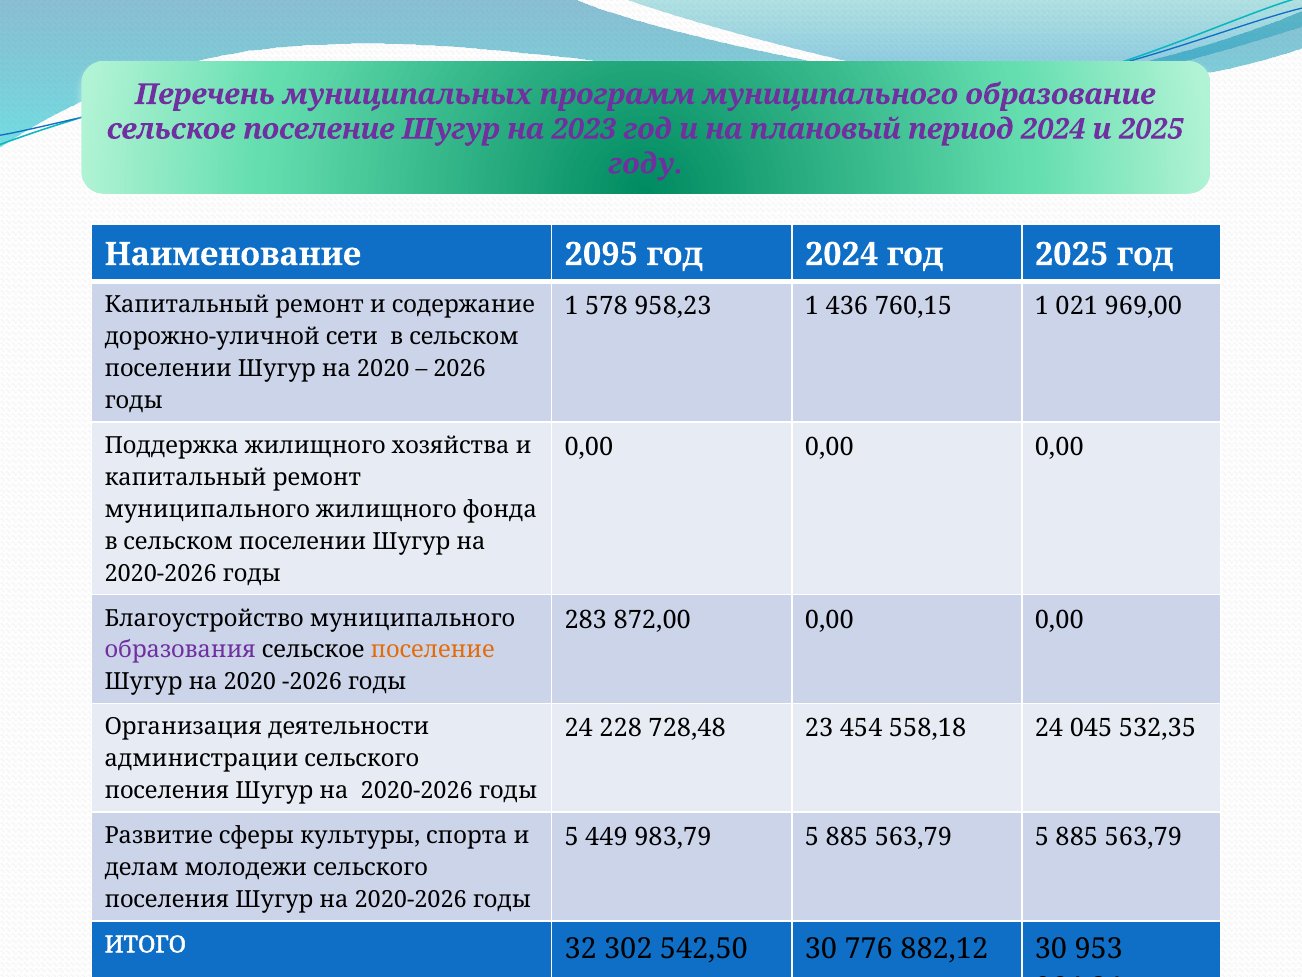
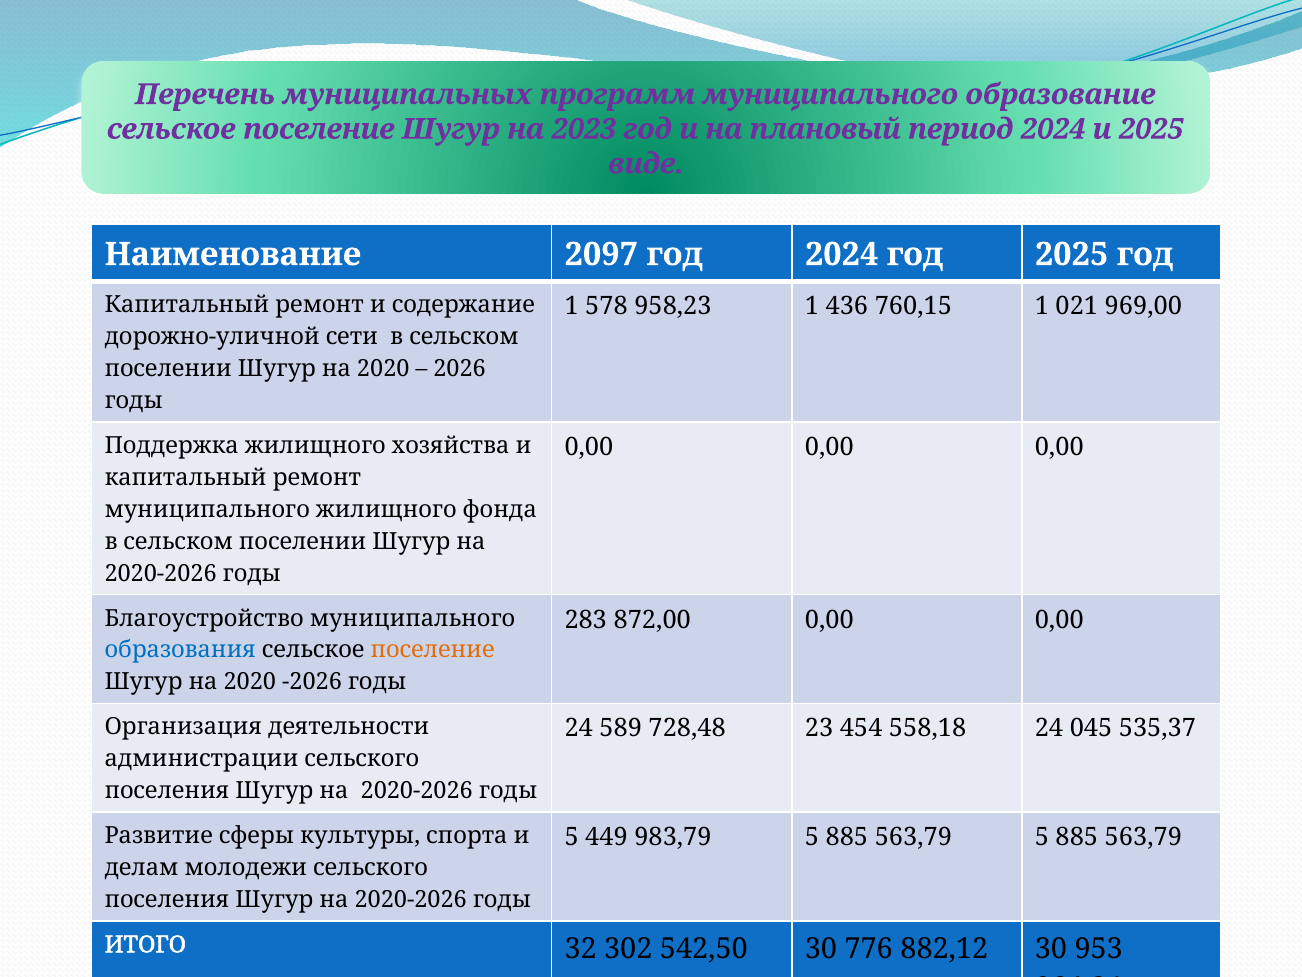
году: году -> виде
2095: 2095 -> 2097
образования colour: purple -> blue
228: 228 -> 589
532,35: 532,35 -> 535,37
